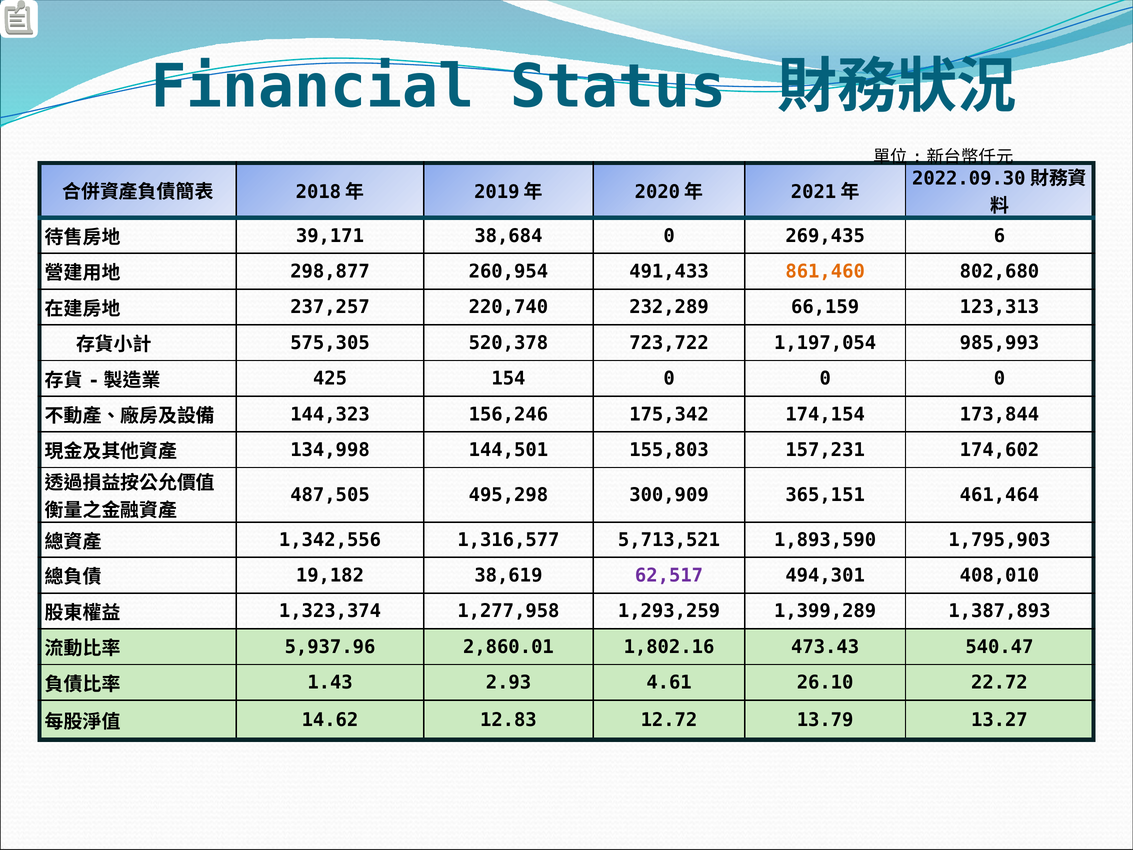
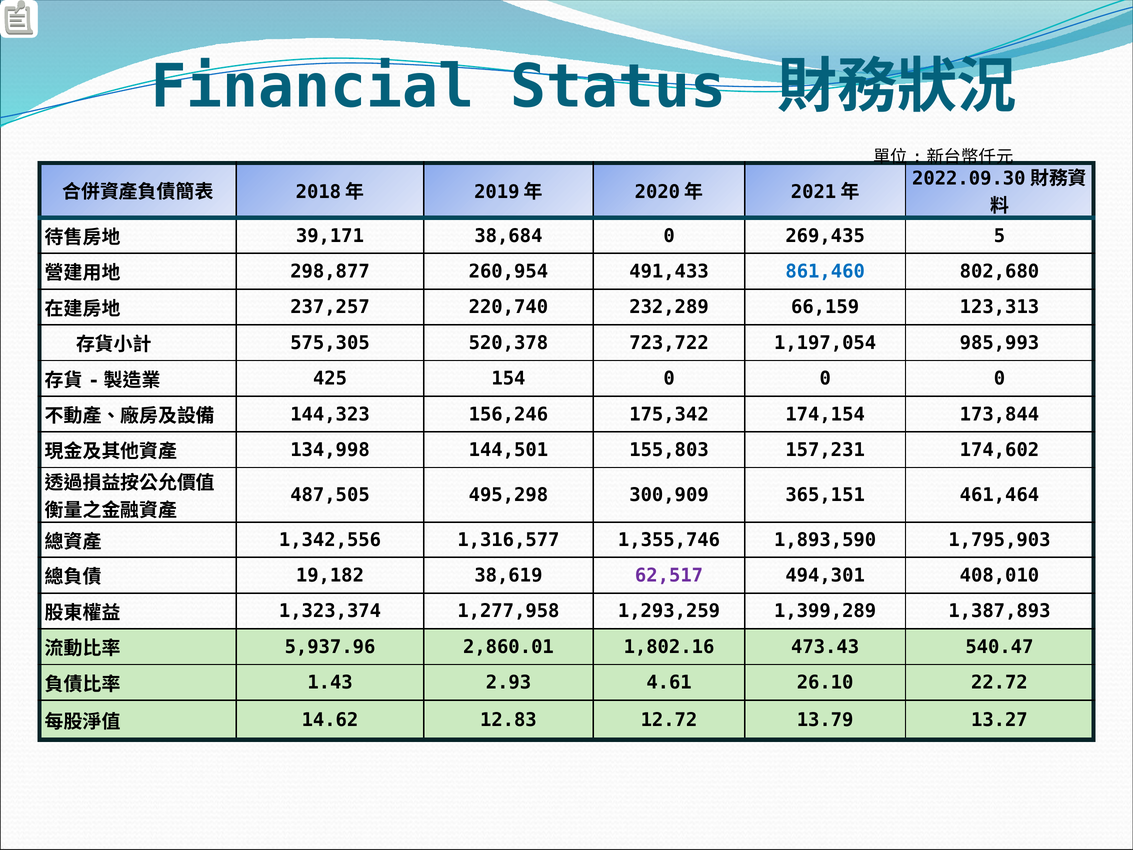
6: 6 -> 5
861,460 colour: orange -> blue
5,713,521: 5,713,521 -> 1,355,746
